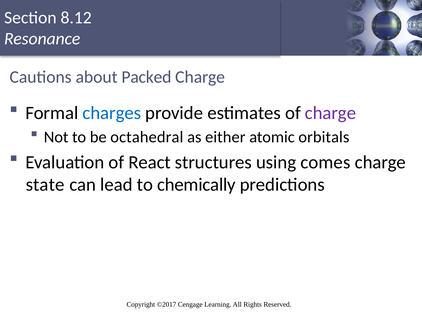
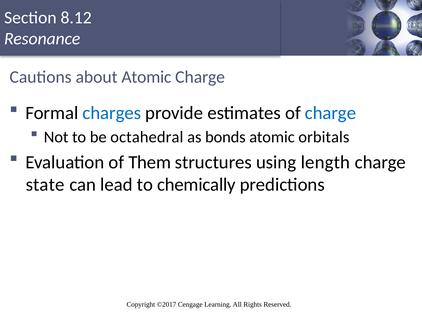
about Packed: Packed -> Atomic
charge at (330, 113) colour: purple -> blue
either: either -> bonds
React: React -> Them
comes: comes -> length
